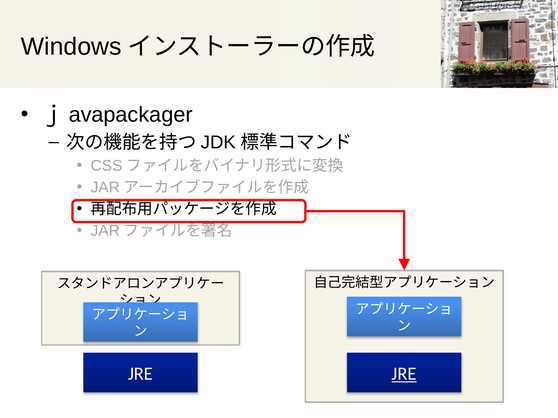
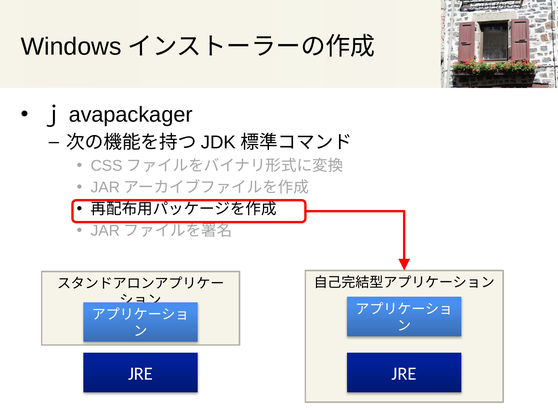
JRE at (404, 374) underline: present -> none
